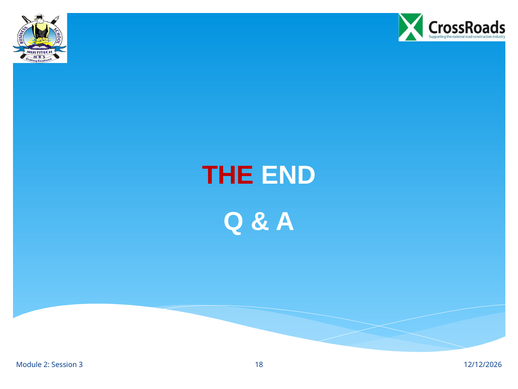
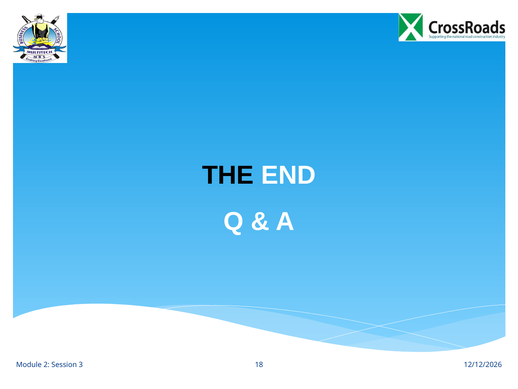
THE colour: red -> black
